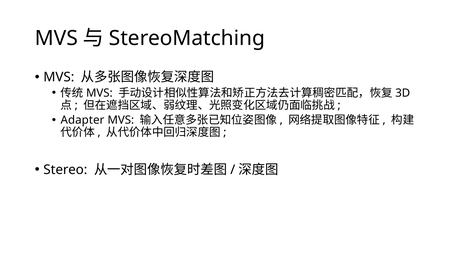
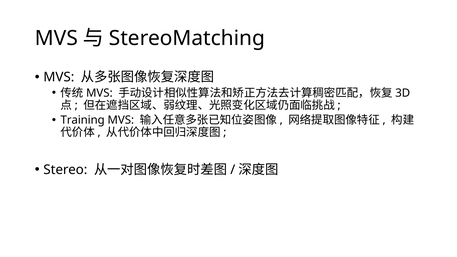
Adapter: Adapter -> Training
